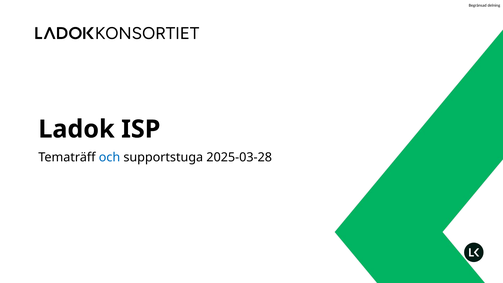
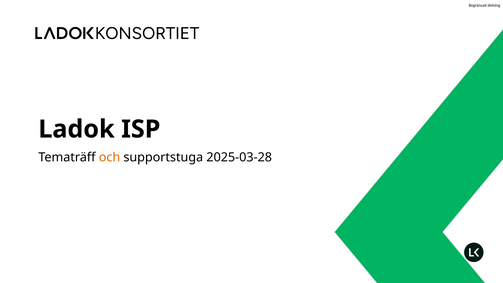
och colour: blue -> orange
